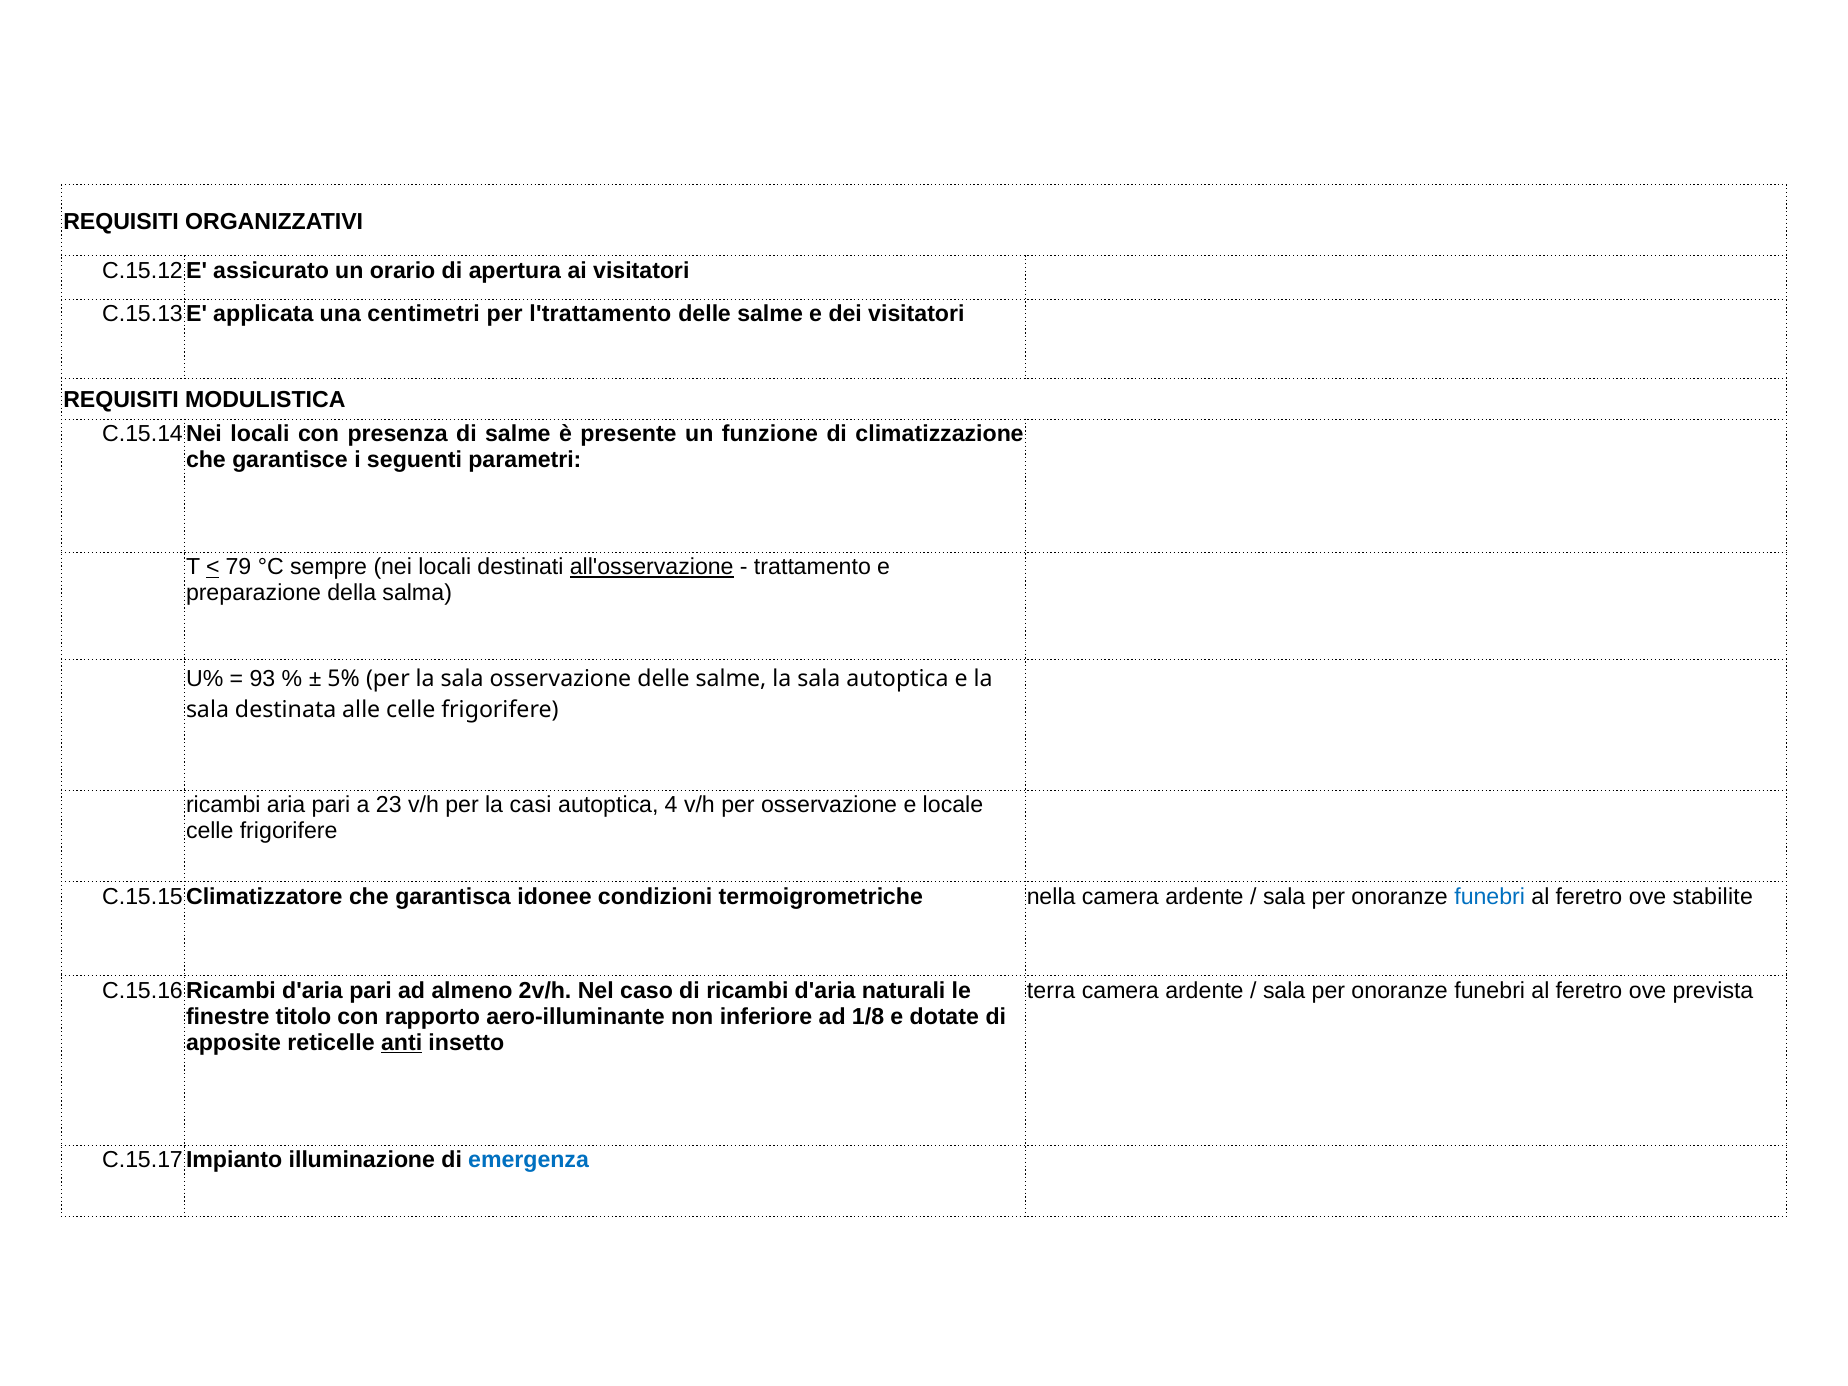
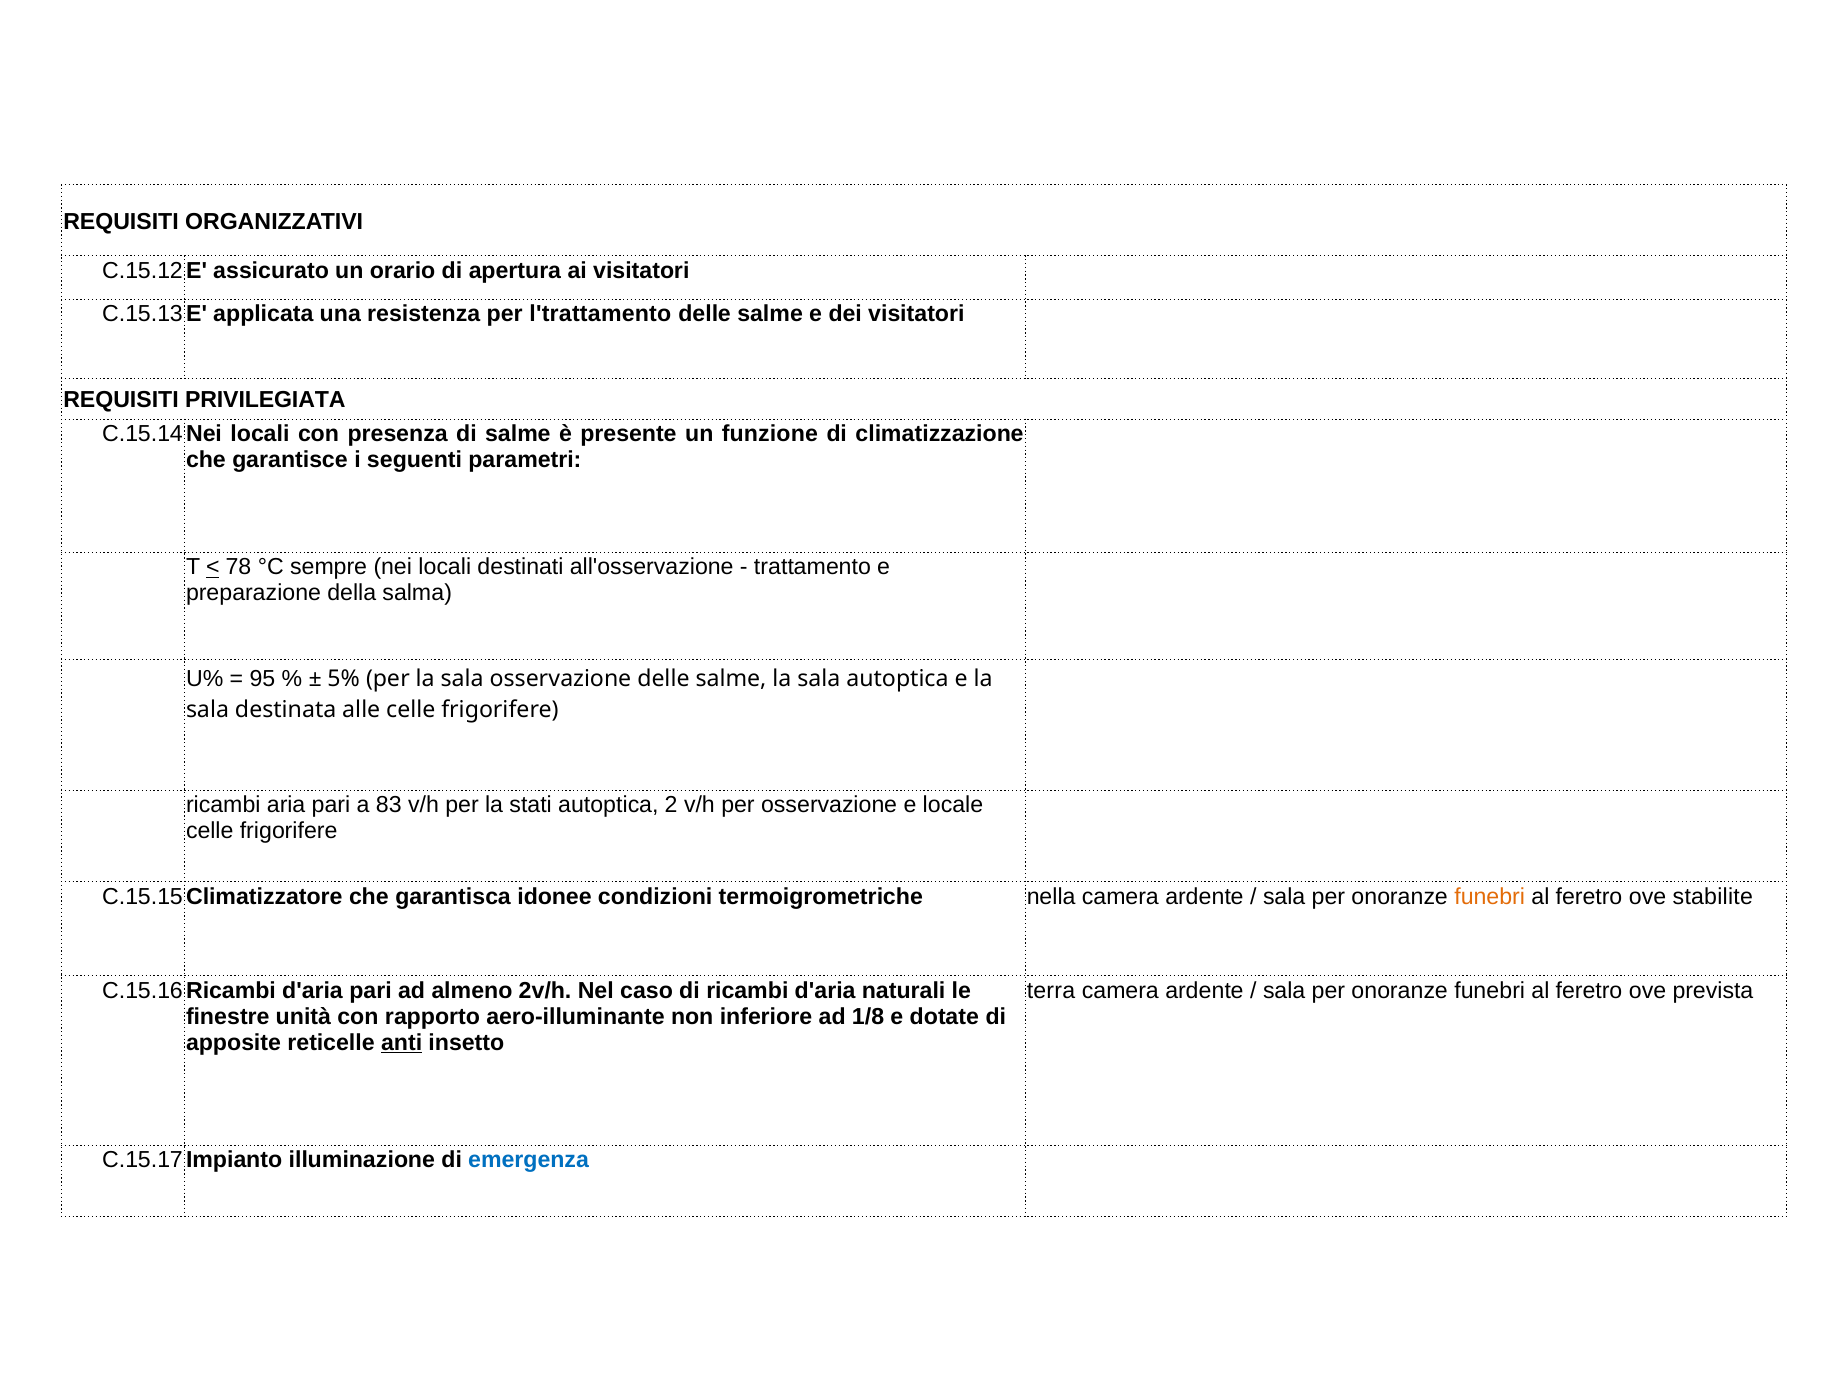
centimetri: centimetri -> resistenza
MODULISTICA: MODULISTICA -> PRIVILEGIATA
79: 79 -> 78
all'osservazione underline: present -> none
93: 93 -> 95
23: 23 -> 83
casi: casi -> stati
4: 4 -> 2
funebri at (1490, 897) colour: blue -> orange
titolo: titolo -> unità
